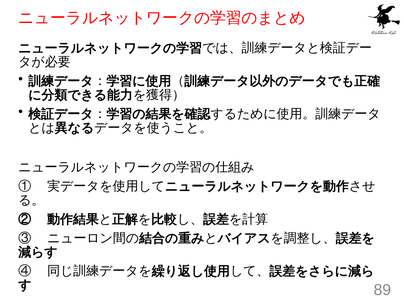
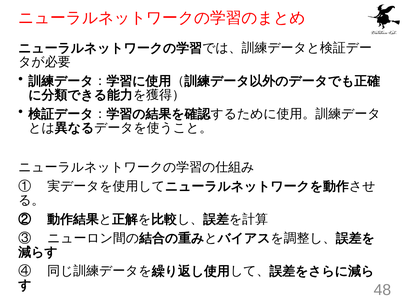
89: 89 -> 48
